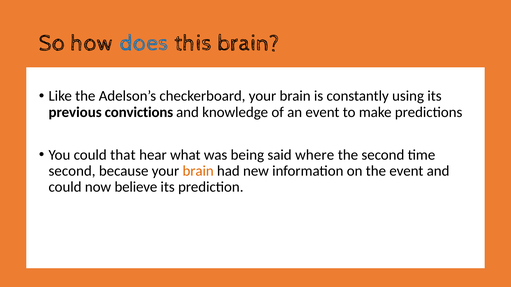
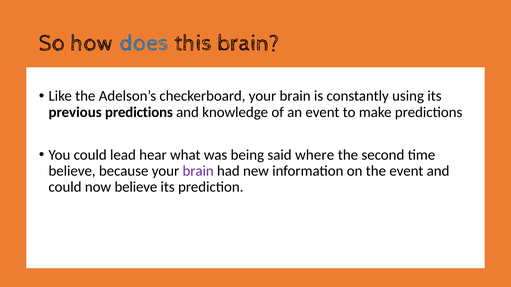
previous convictions: convictions -> predictions
that: that -> lead
second at (72, 171): second -> believe
brain at (198, 171) colour: orange -> purple
